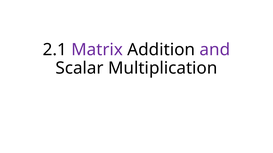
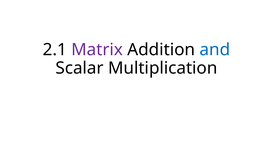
and colour: purple -> blue
